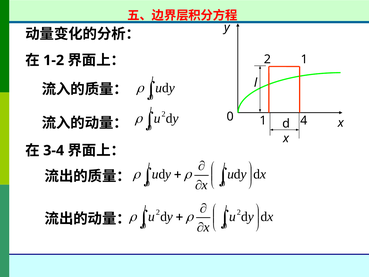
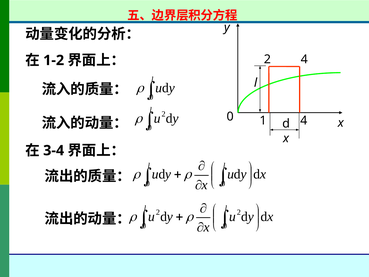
2 1: 1 -> 4
